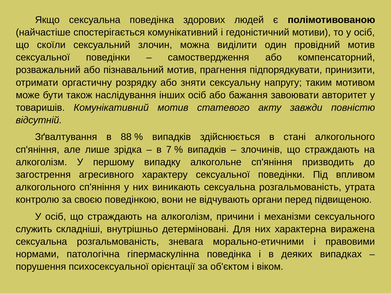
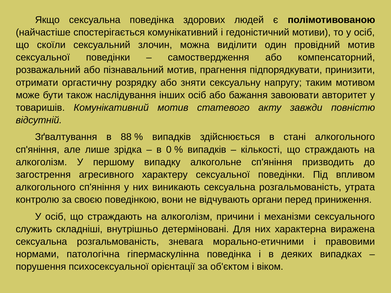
7: 7 -> 0
злочинів: злочинів -> кількості
підвищеною: підвищеною -> приниження
